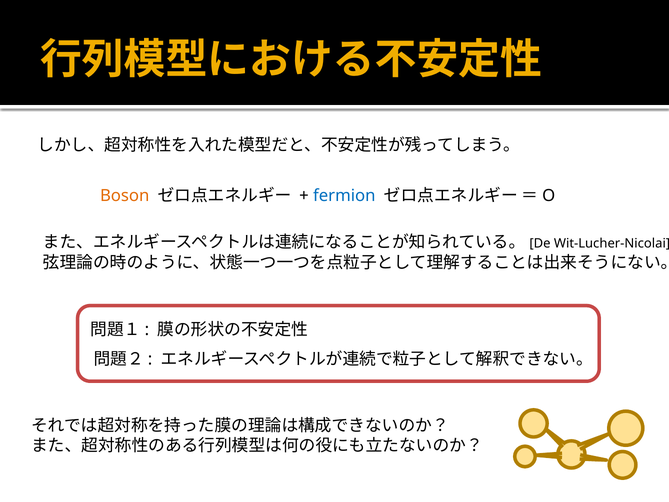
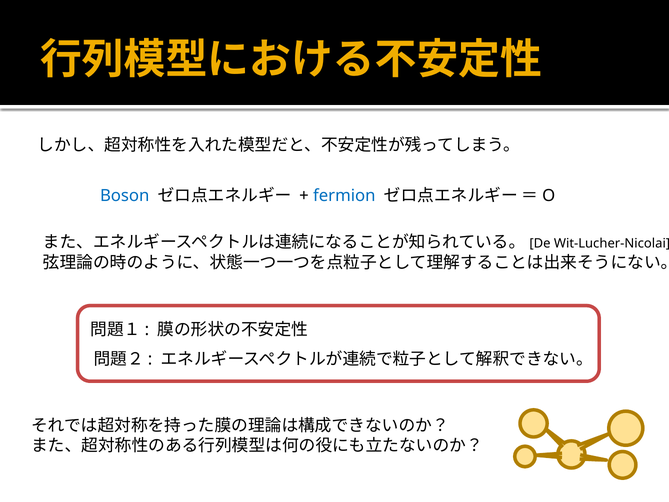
Boson colour: orange -> blue
